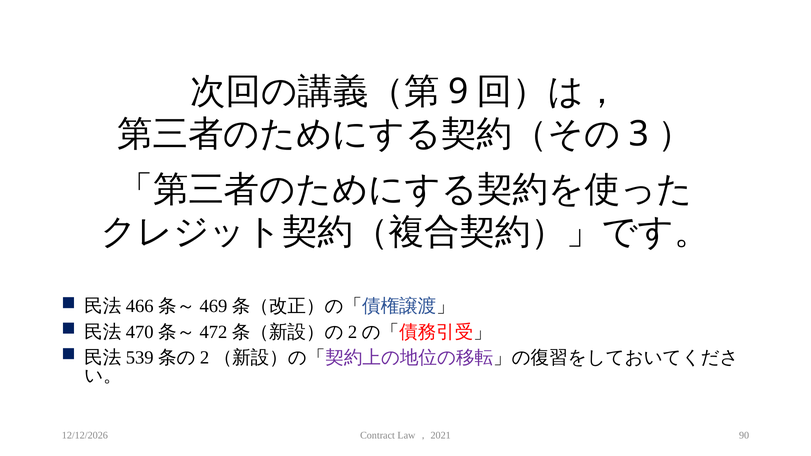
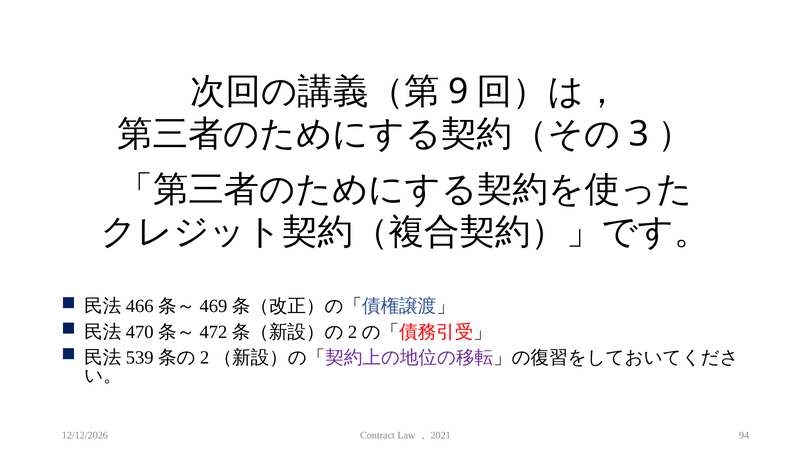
90: 90 -> 94
